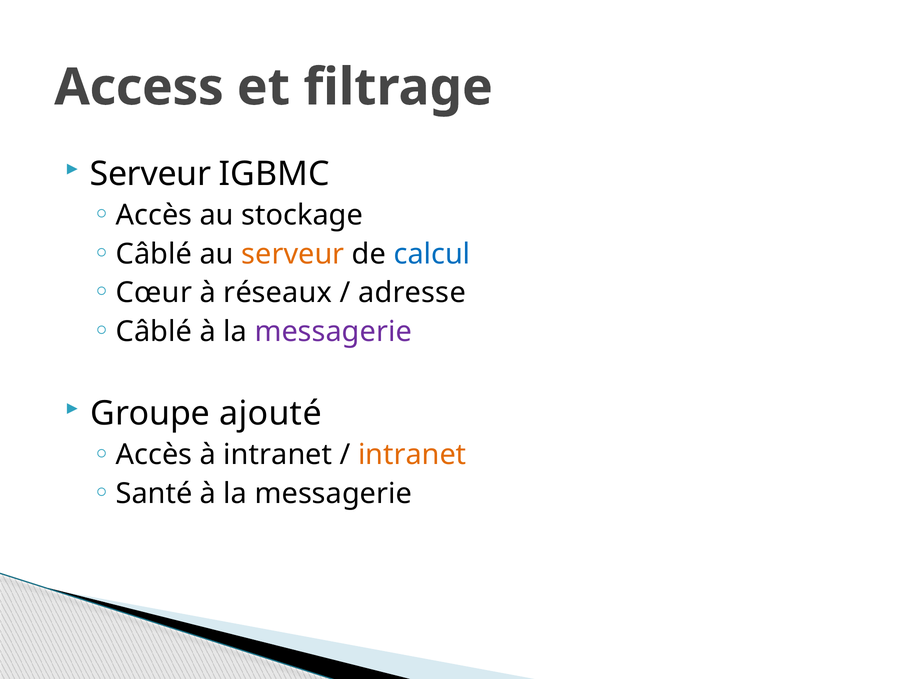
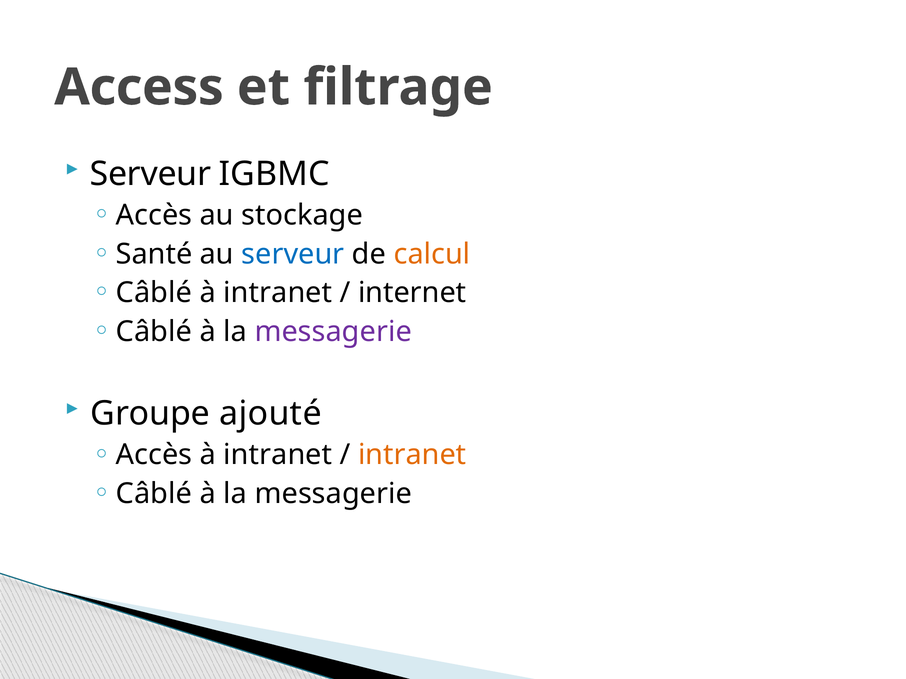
Câblé at (154, 254): Câblé -> Santé
serveur at (293, 254) colour: orange -> blue
calcul colour: blue -> orange
Cœur at (154, 293): Cœur -> Câblé
réseaux at (278, 293): réseaux -> intranet
adresse: adresse -> internet
Santé at (154, 494): Santé -> Câblé
